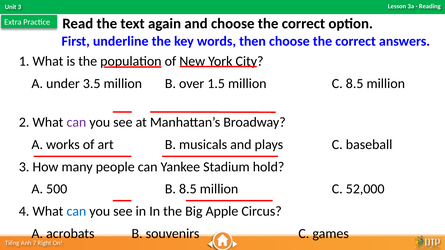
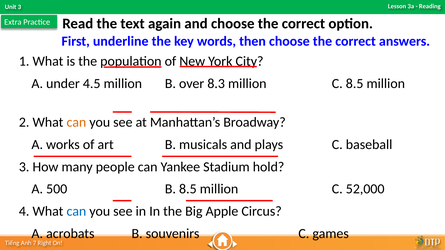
3.5: 3.5 -> 4.5
1.5: 1.5 -> 8.3
can at (76, 123) colour: purple -> orange
